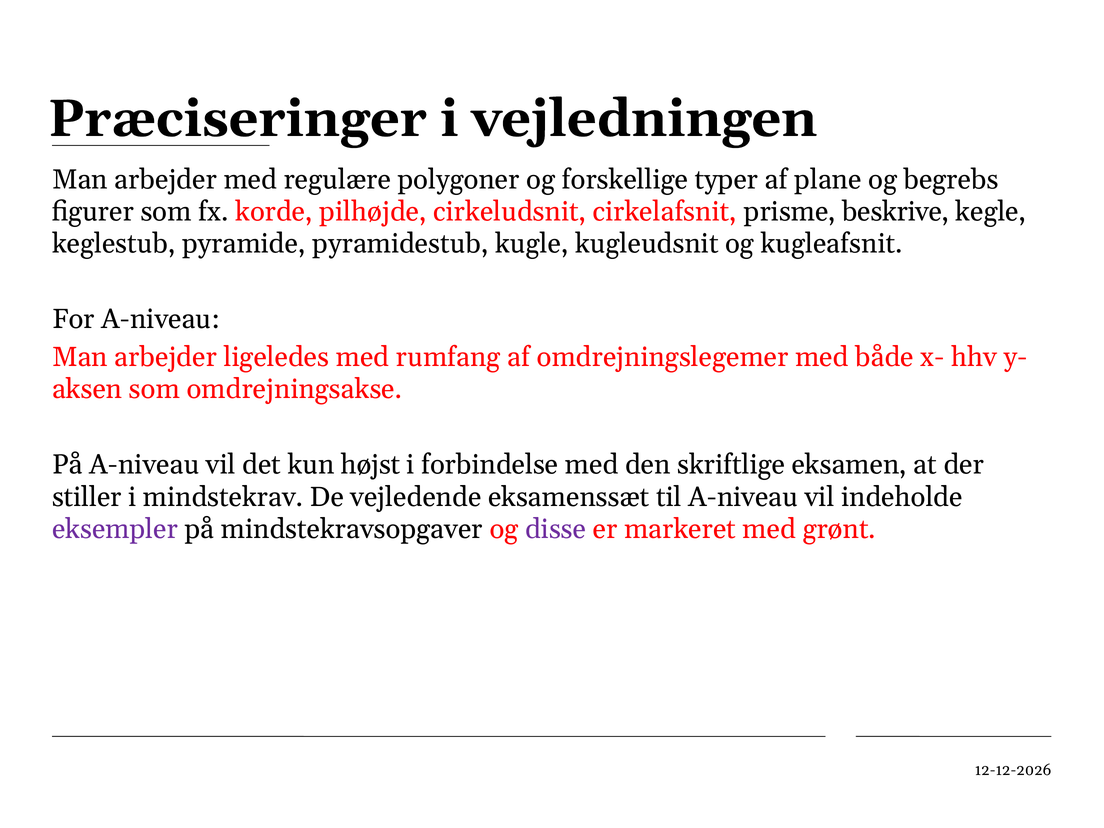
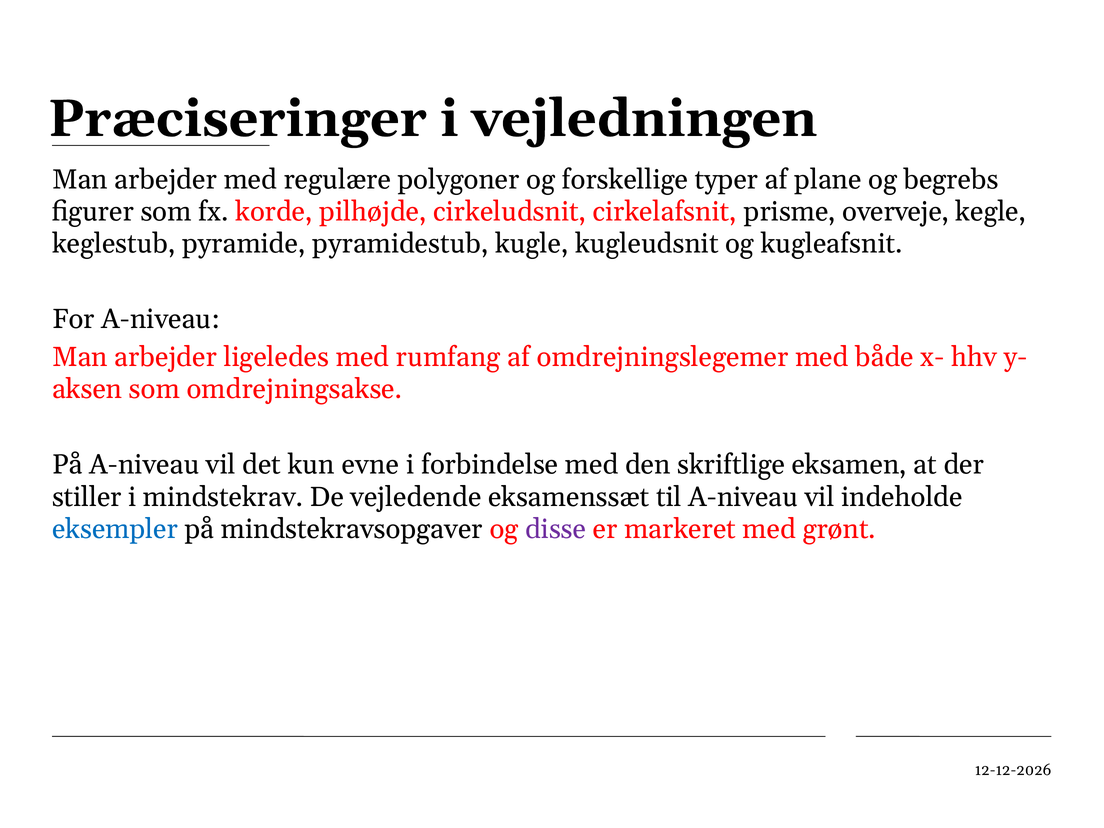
beskrive: beskrive -> overveje
højst: højst -> evne
eksempler colour: purple -> blue
